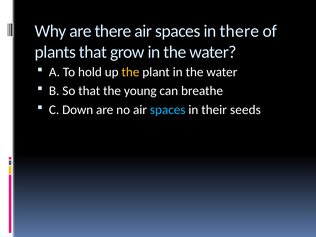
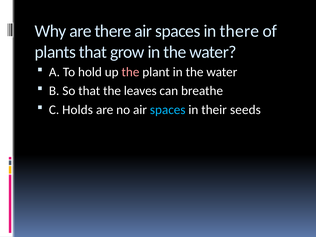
the at (130, 72) colour: yellow -> pink
young: young -> leaves
Down: Down -> Holds
